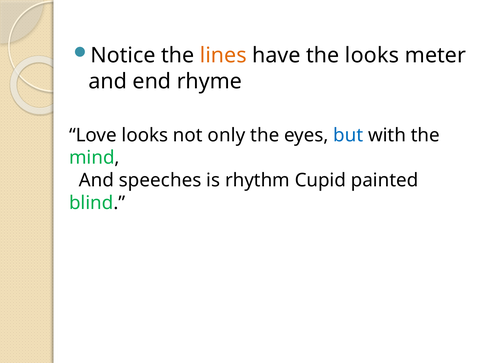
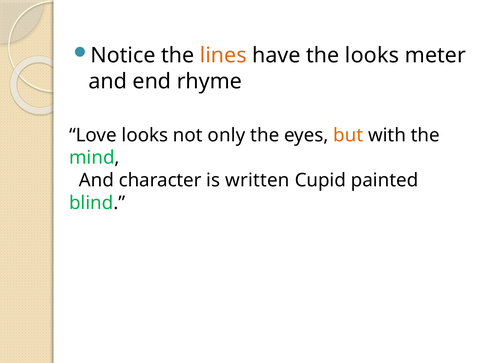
but colour: blue -> orange
speeches: speeches -> character
rhythm: rhythm -> written
